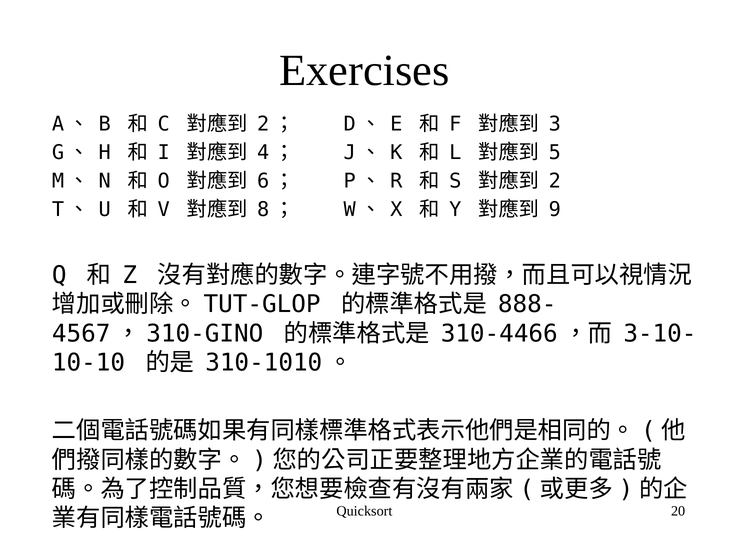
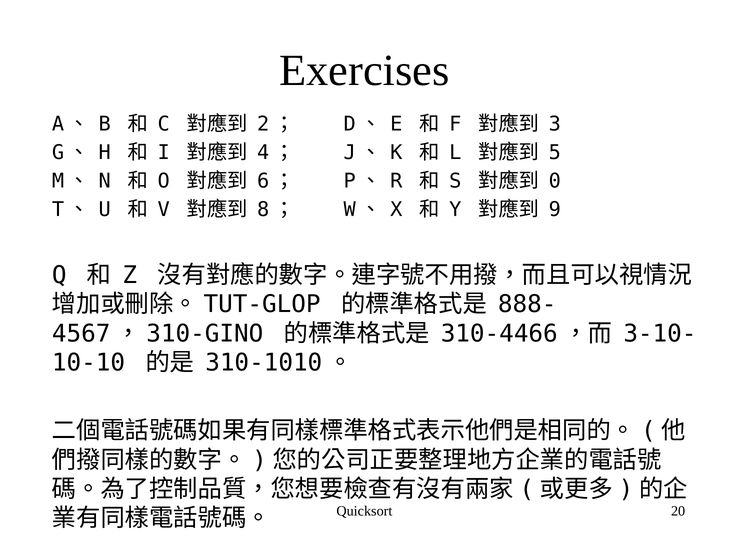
2: 2 -> 0
